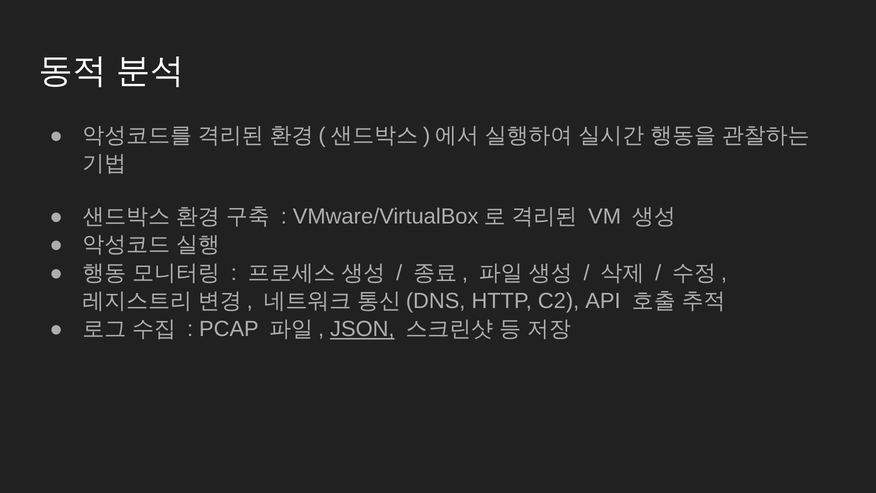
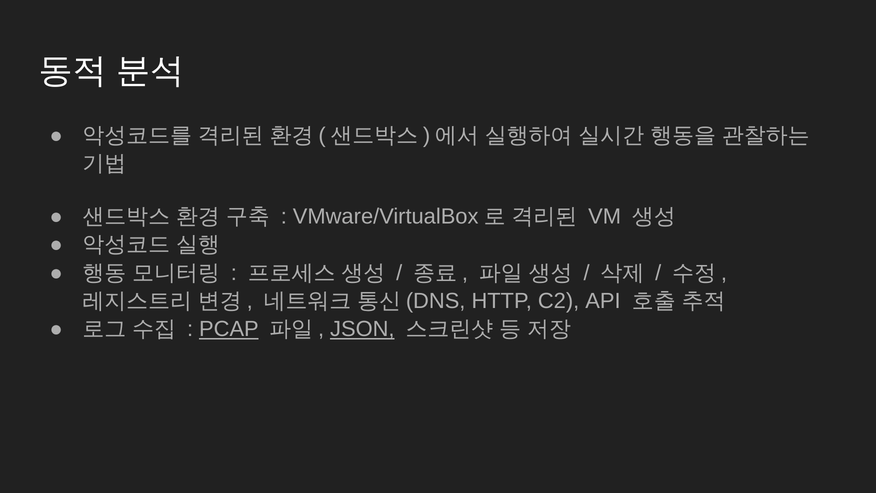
PCAP underline: none -> present
